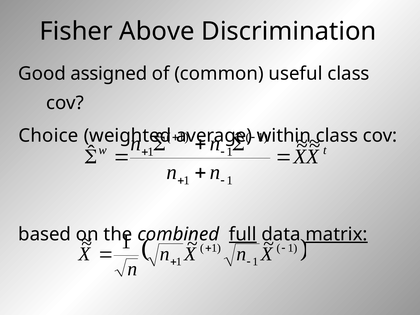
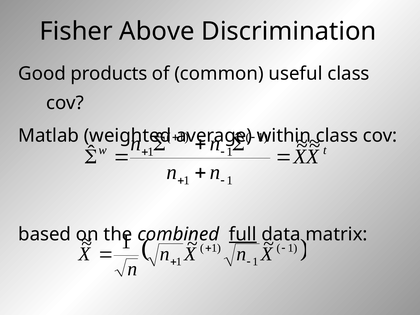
assigned: assigned -> products
Choice: Choice -> Matlab
matrix underline: present -> none
